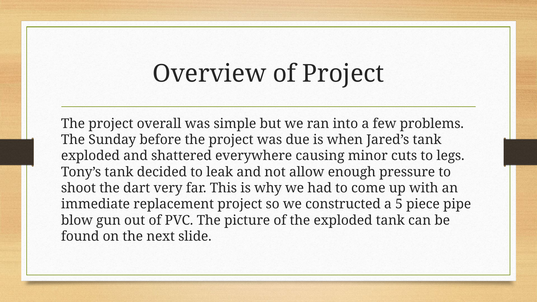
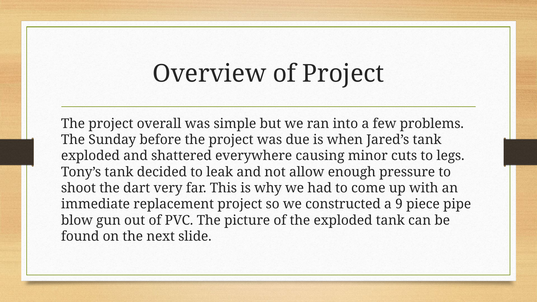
5: 5 -> 9
